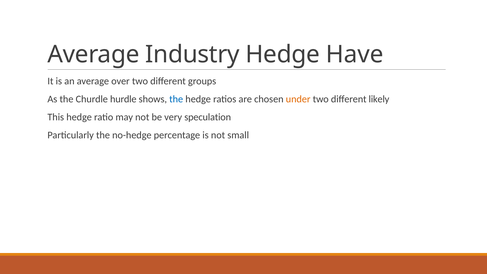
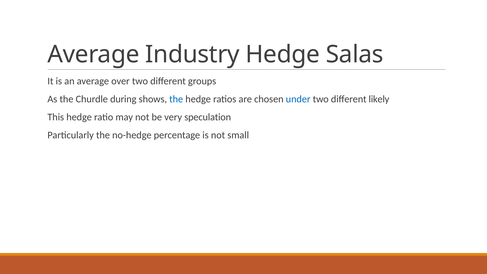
Have: Have -> Salas
hurdle: hurdle -> during
under colour: orange -> blue
